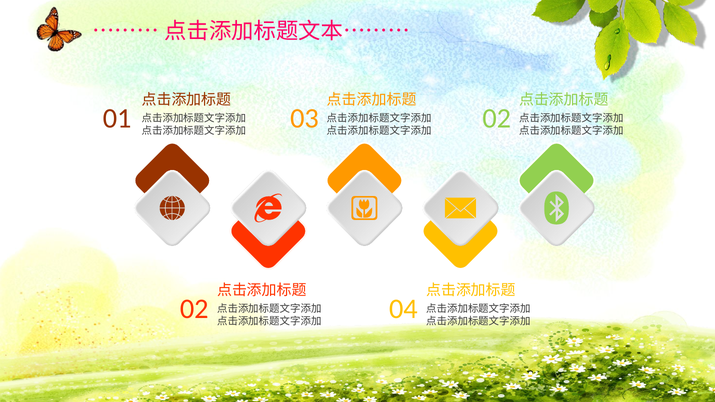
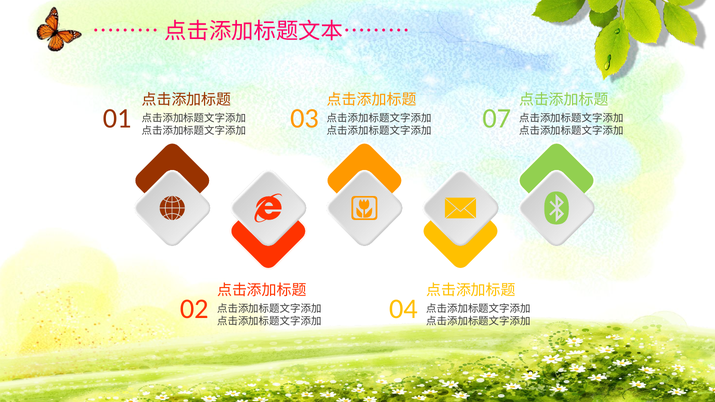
02 at (497, 119): 02 -> 07
